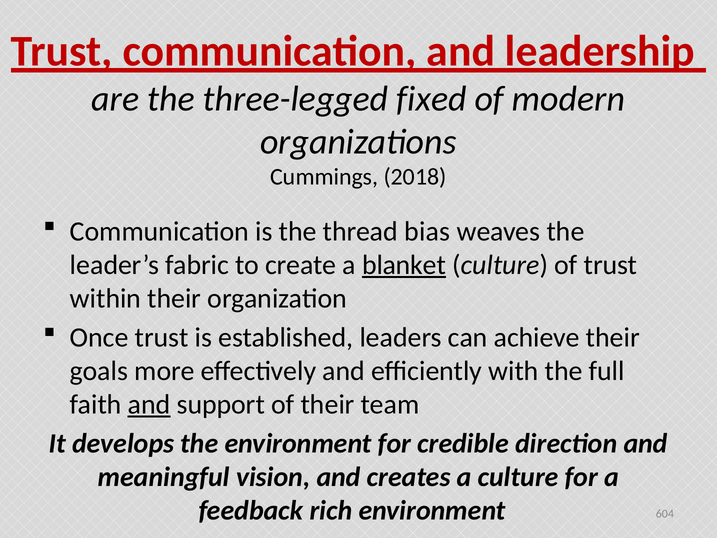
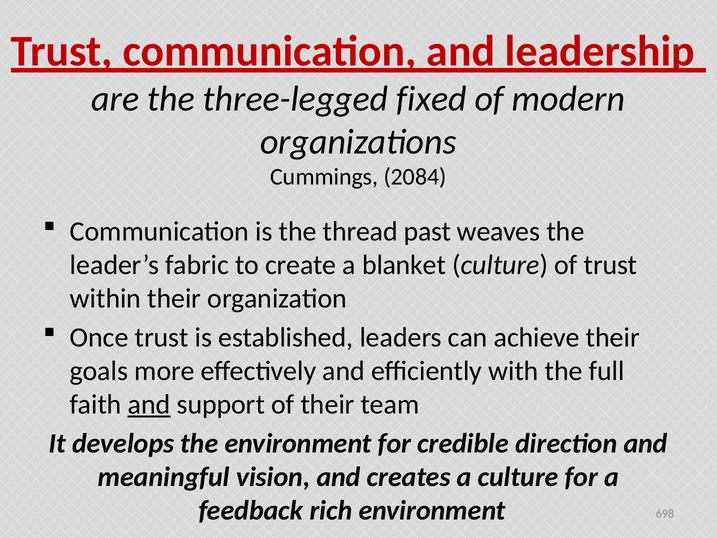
2018: 2018 -> 2084
bias: bias -> past
blanket underline: present -> none
604: 604 -> 698
